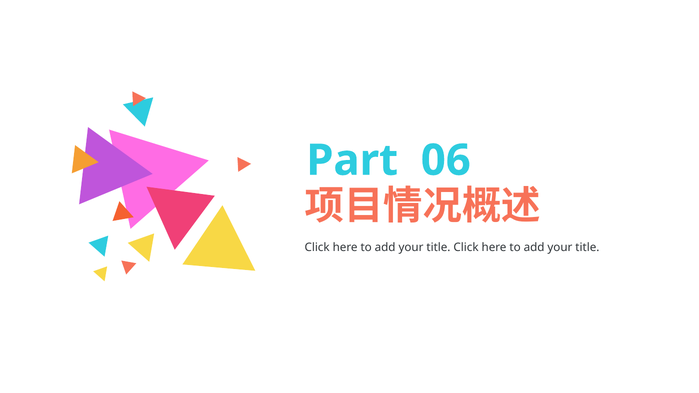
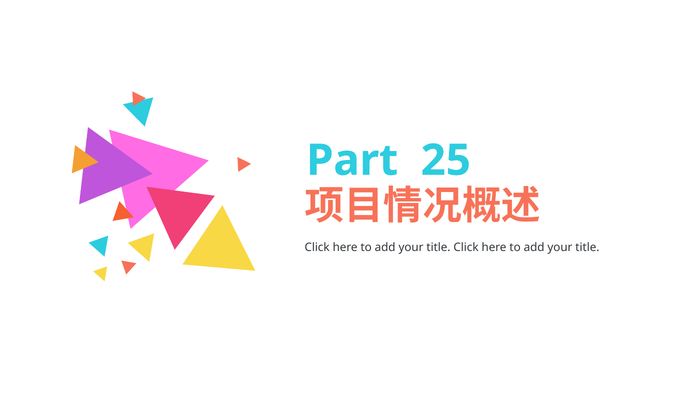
06: 06 -> 25
